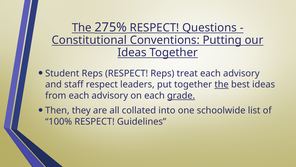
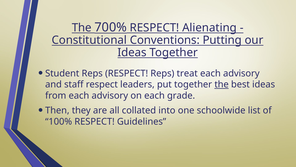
275%: 275% -> 700%
Questions: Questions -> Alienating
grade underline: present -> none
